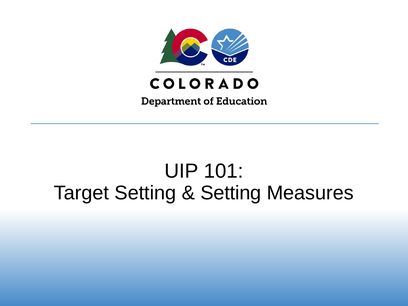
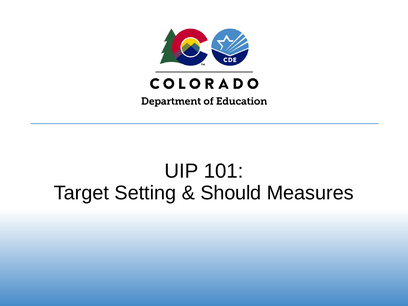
Setting at (231, 193): Setting -> Should
